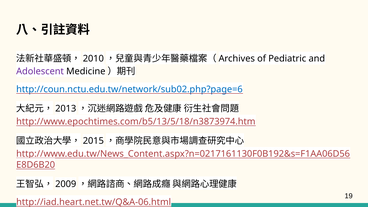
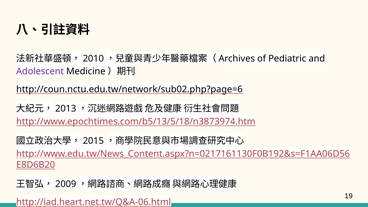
http://coun.nctu.edu.tw/network/sub02.php?page=6 colour: blue -> black
